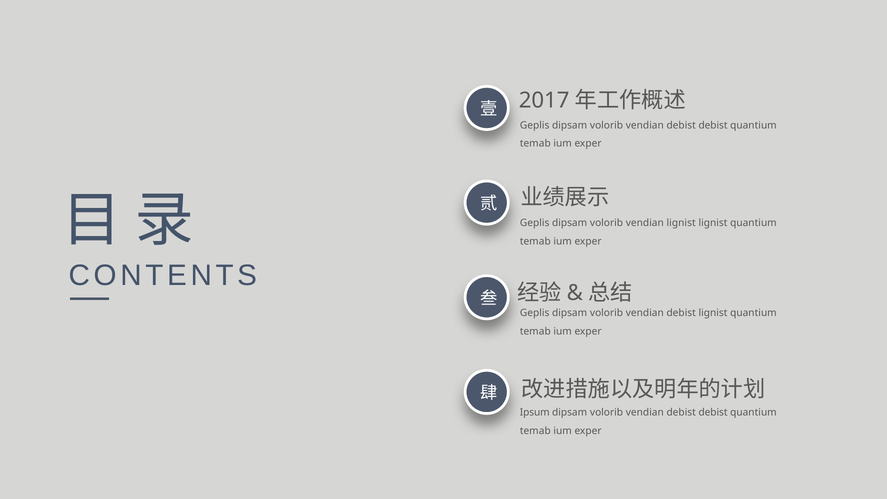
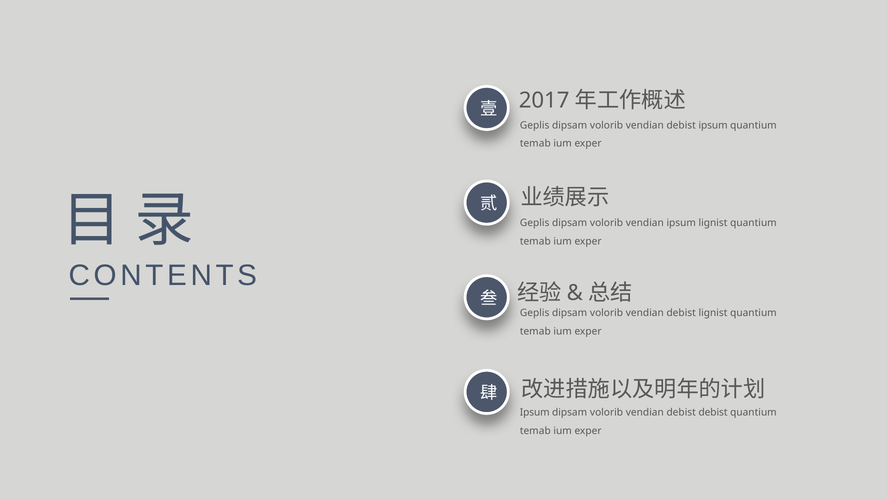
debist at (713, 125): debist -> ipsum
vendian lignist: lignist -> ipsum
